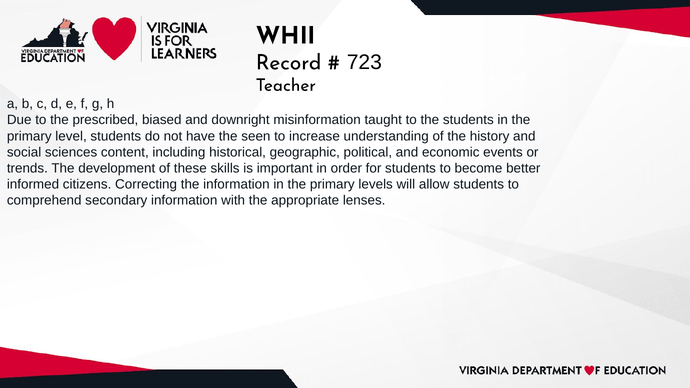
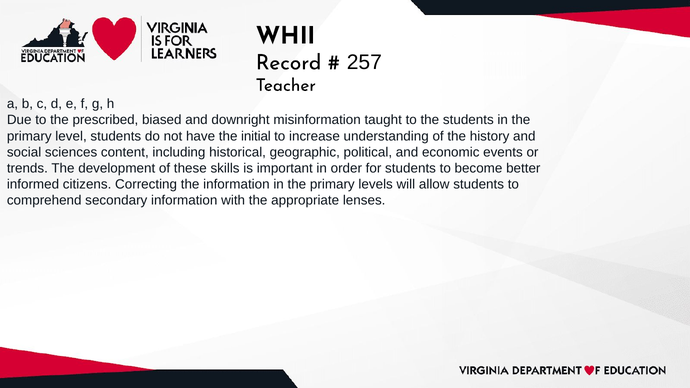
723: 723 -> 257
seen: seen -> initial
